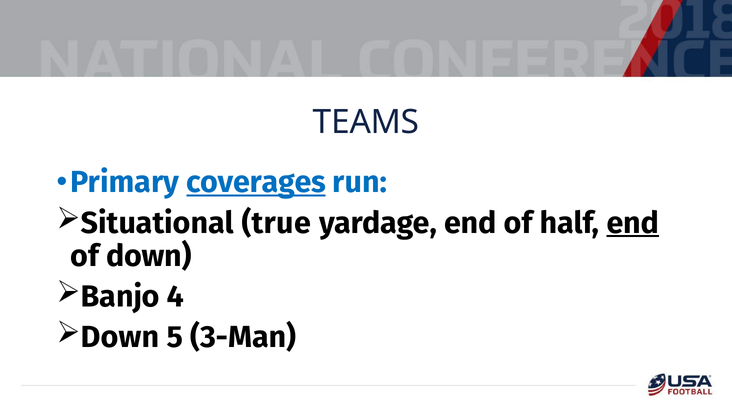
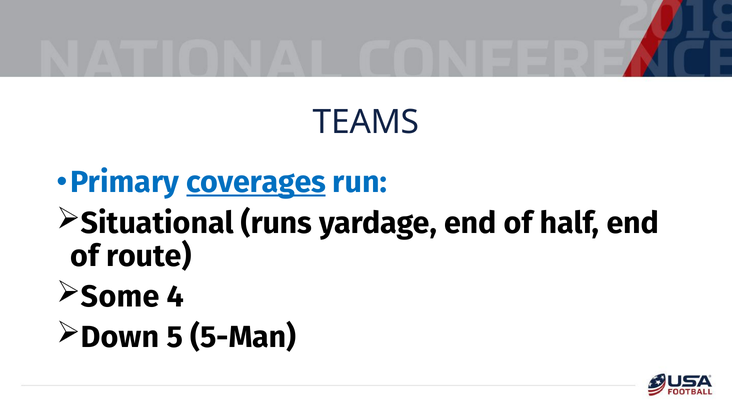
true: true -> runs
end at (633, 223) underline: present -> none
of down: down -> route
Banjo: Banjo -> Some
3-Man: 3-Man -> 5-Man
